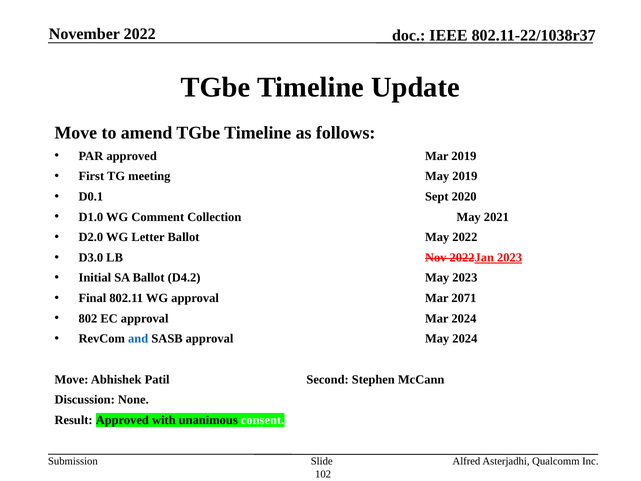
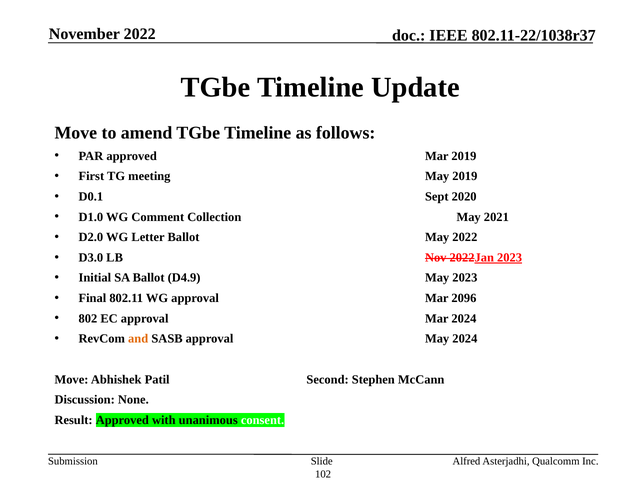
D4.2: D4.2 -> D4.9
2071: 2071 -> 2096
and colour: blue -> orange
